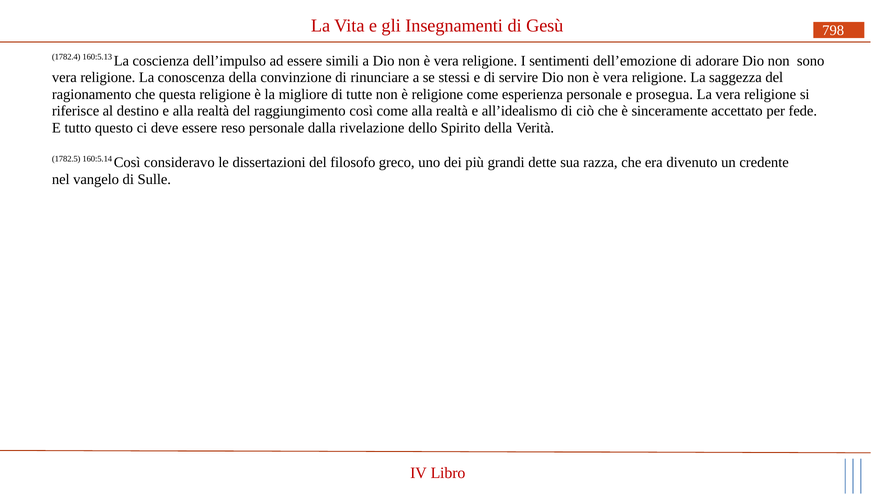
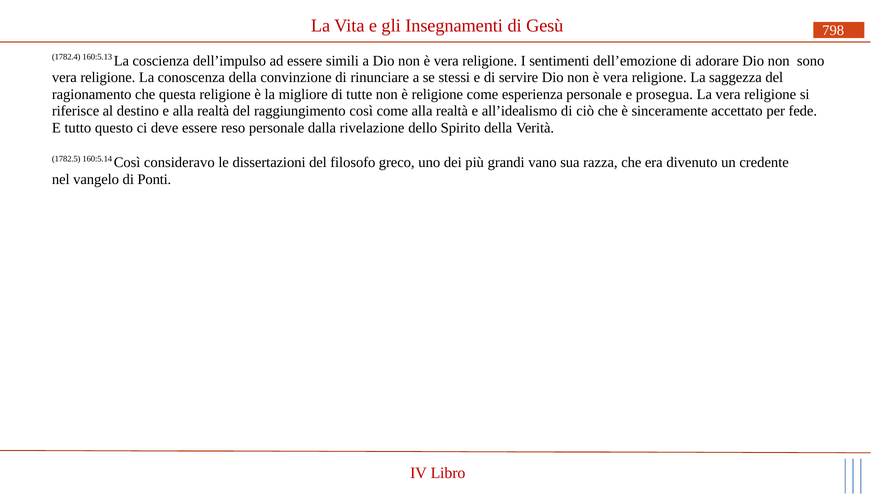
dette: dette -> vano
Sulle: Sulle -> Ponti
